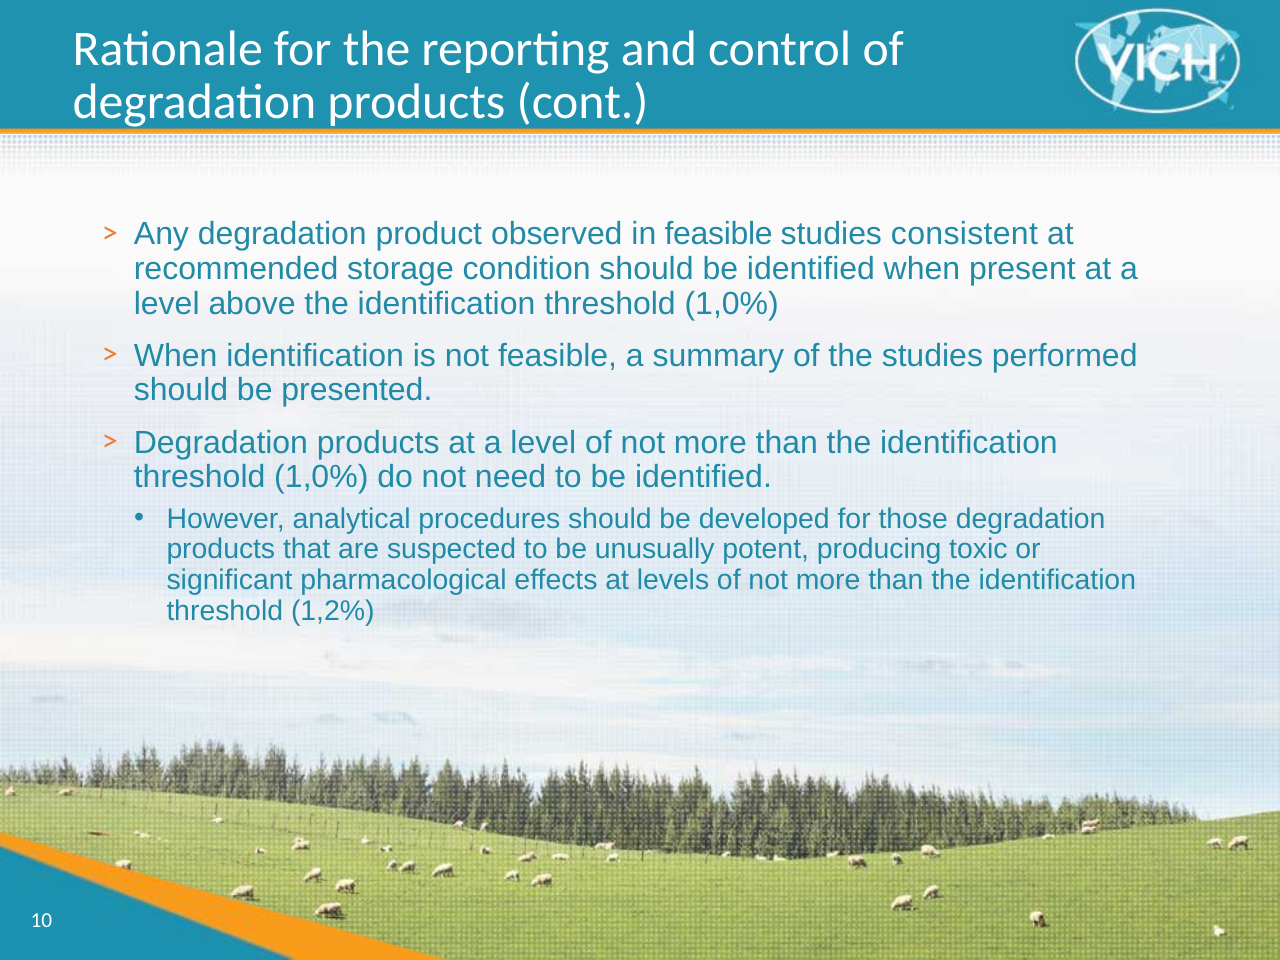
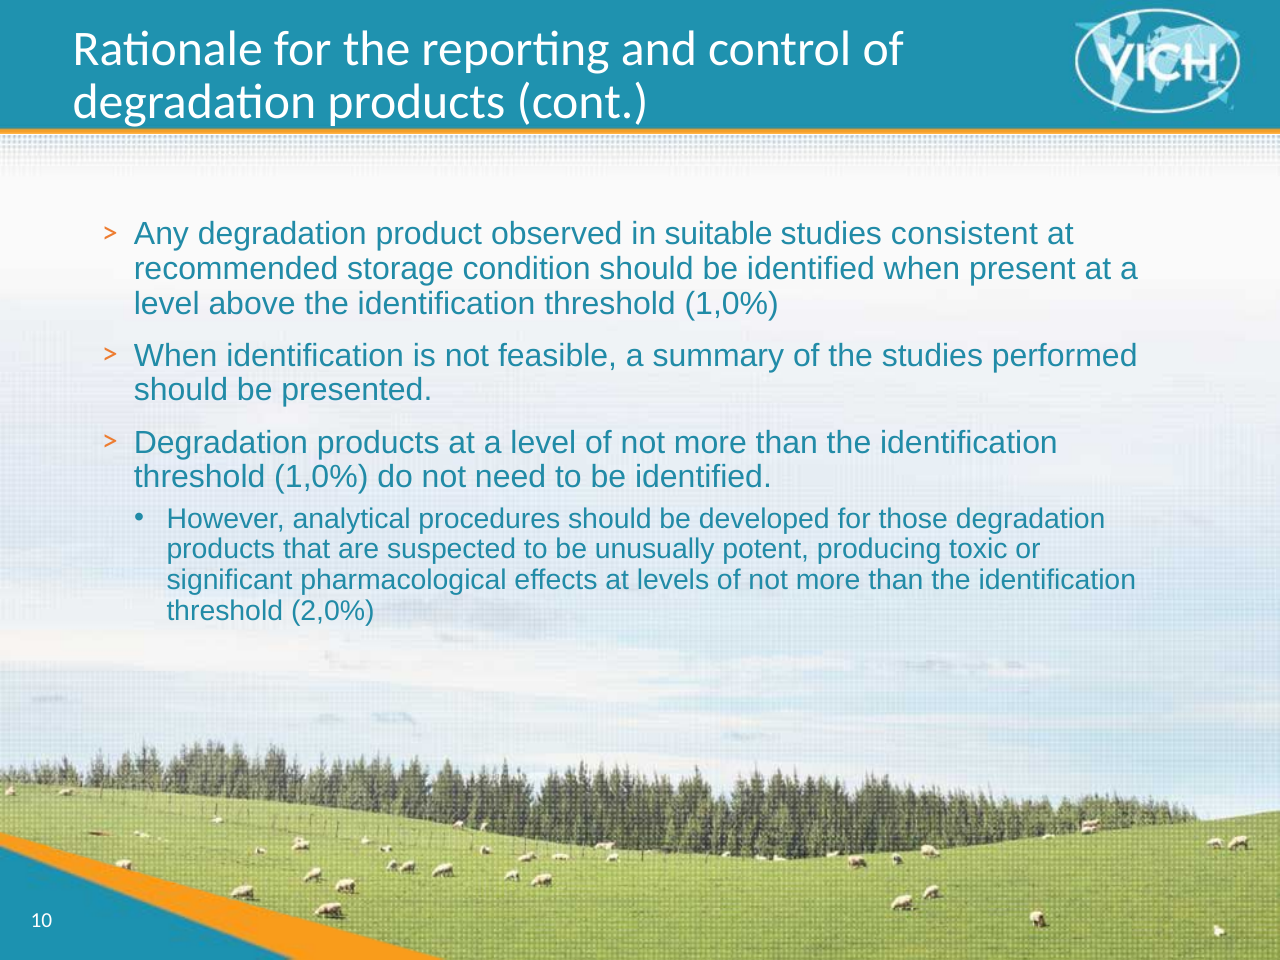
in feasible: feasible -> suitable
1,2%: 1,2% -> 2,0%
